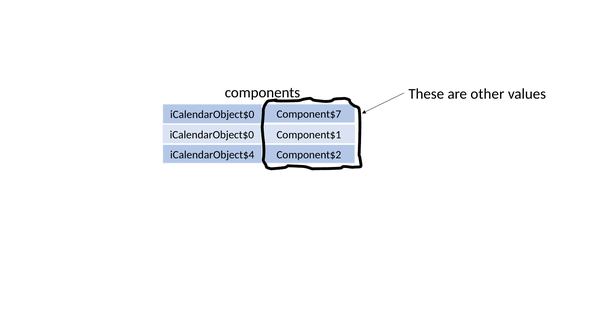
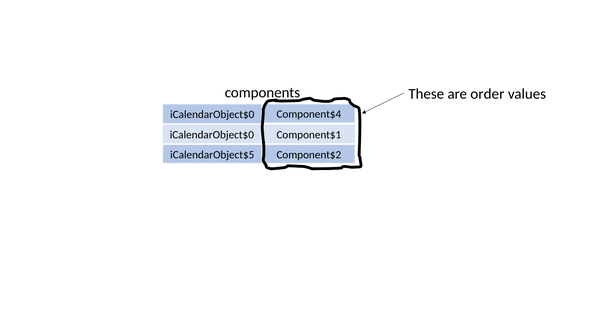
other: other -> order
Component$7: Component$7 -> Component$4
iCalendarObject$4: iCalendarObject$4 -> iCalendarObject$5
